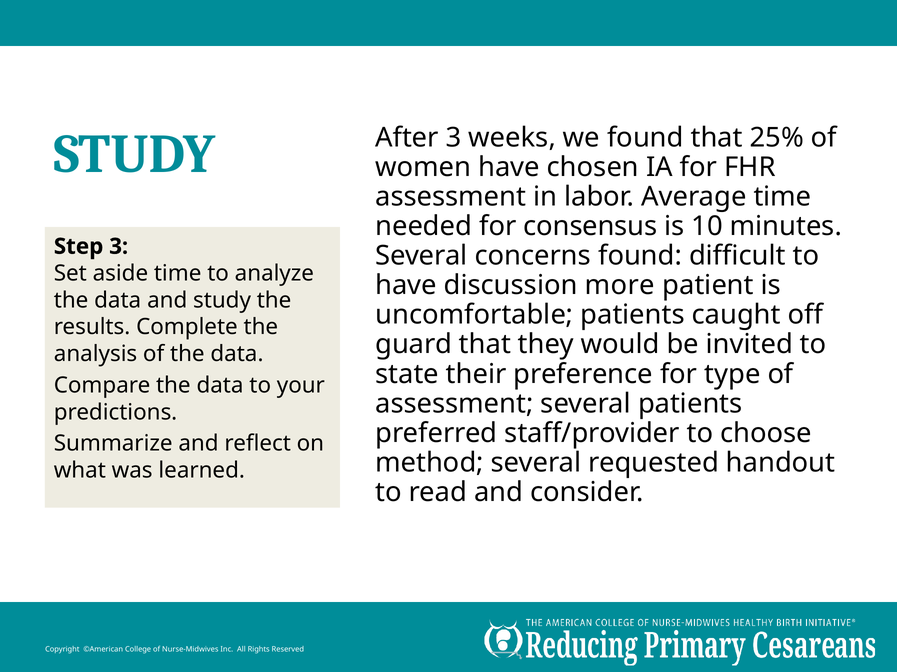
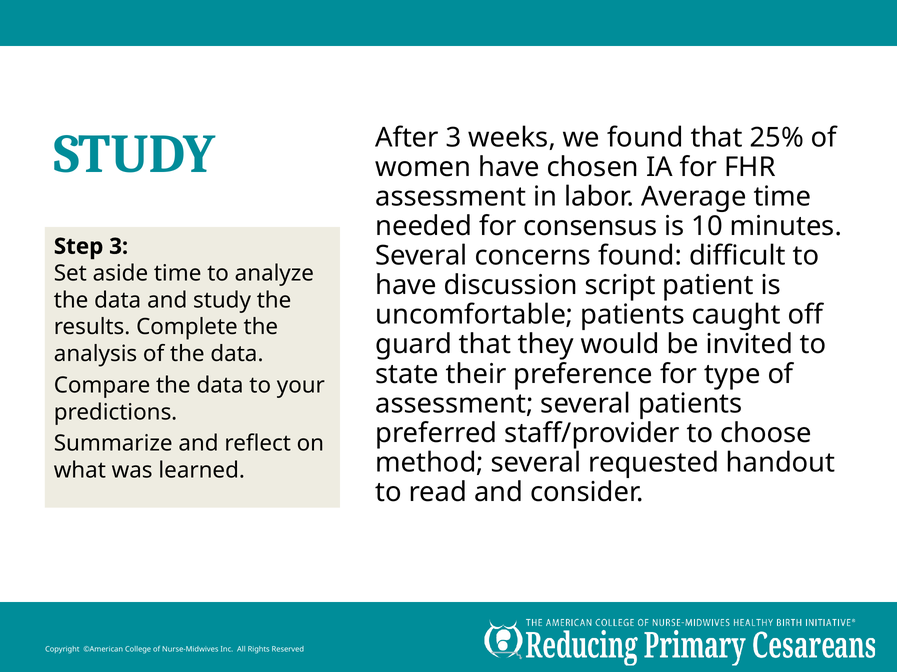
more: more -> script
